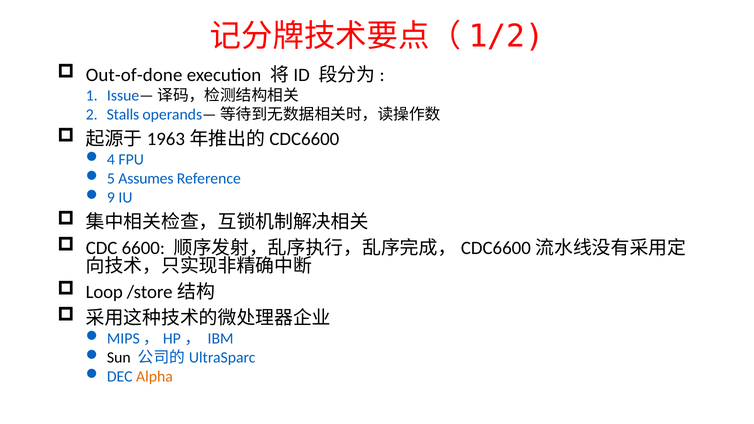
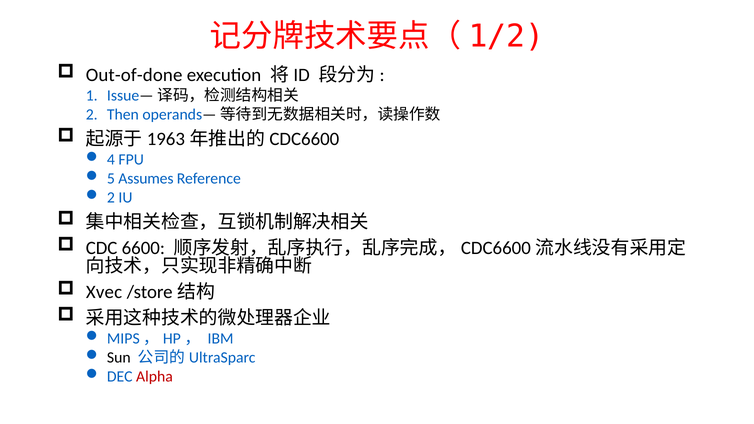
Stalls: Stalls -> Then
9 at (111, 198): 9 -> 2
Loop: Loop -> Xvec
Alpha colour: orange -> red
